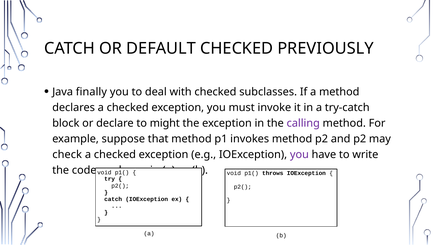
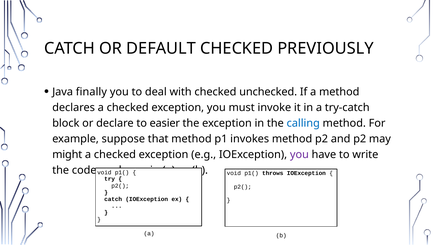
subclasses: subclasses -> unchecked
might: might -> easier
calling colour: purple -> blue
check: check -> might
